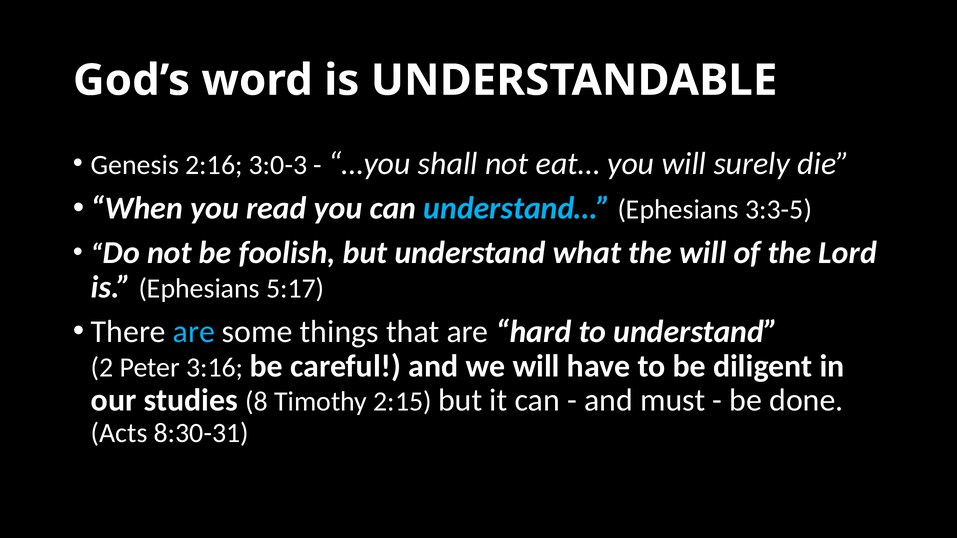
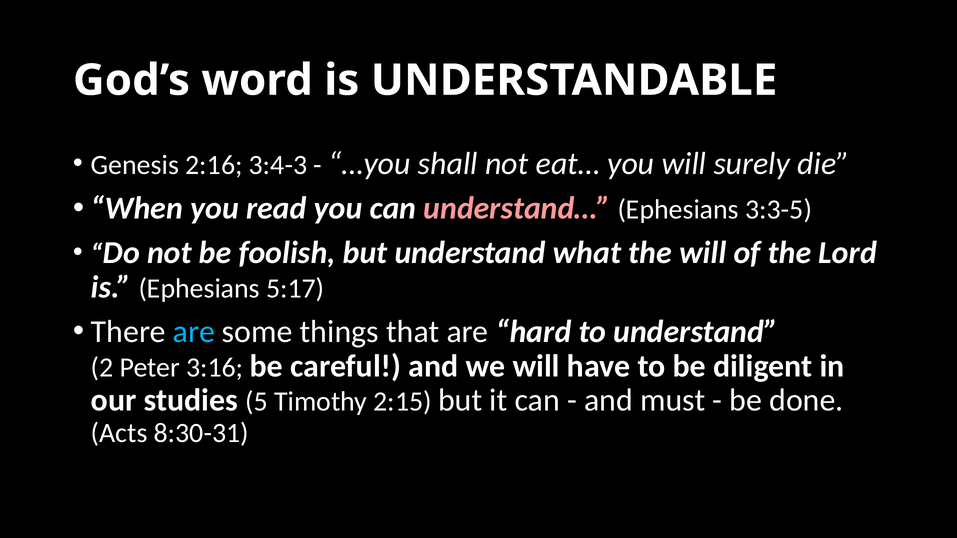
3:0-3: 3:0-3 -> 3:4-3
understand… colour: light blue -> pink
8: 8 -> 5
